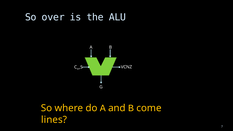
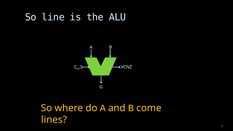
over: over -> line
